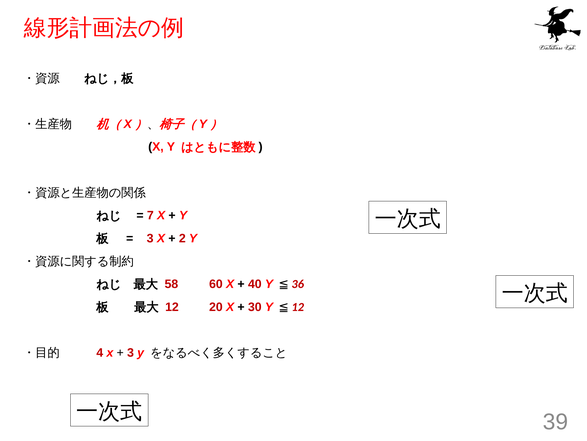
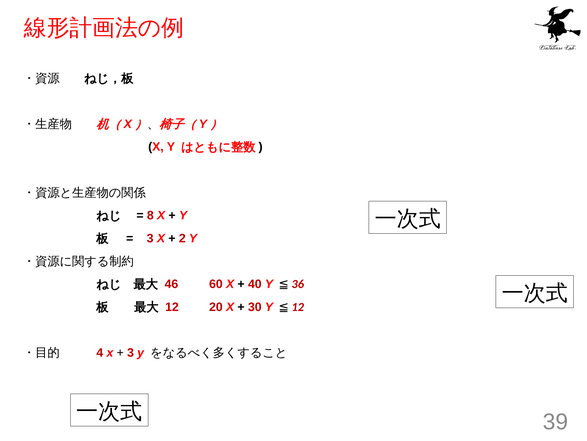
7: 7 -> 8
58: 58 -> 46
